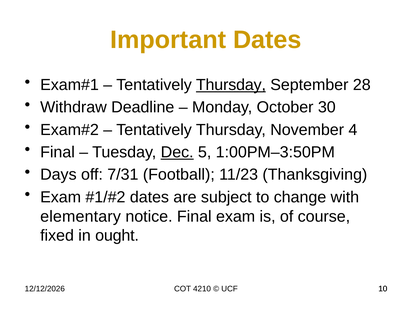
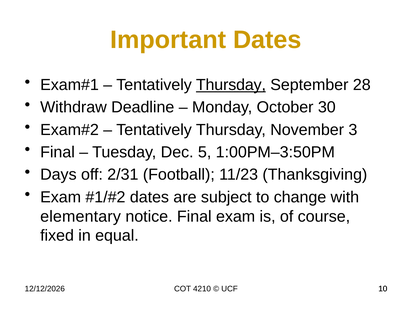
4: 4 -> 3
Dec underline: present -> none
7/31: 7/31 -> 2/31
ought: ought -> equal
